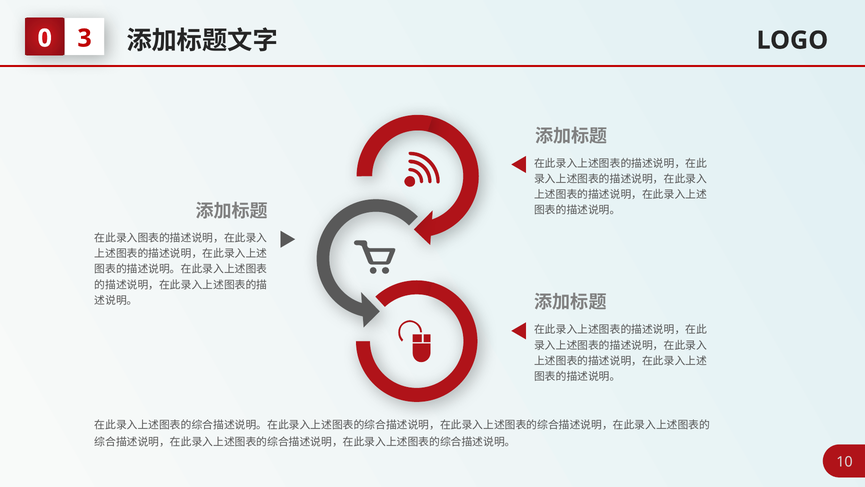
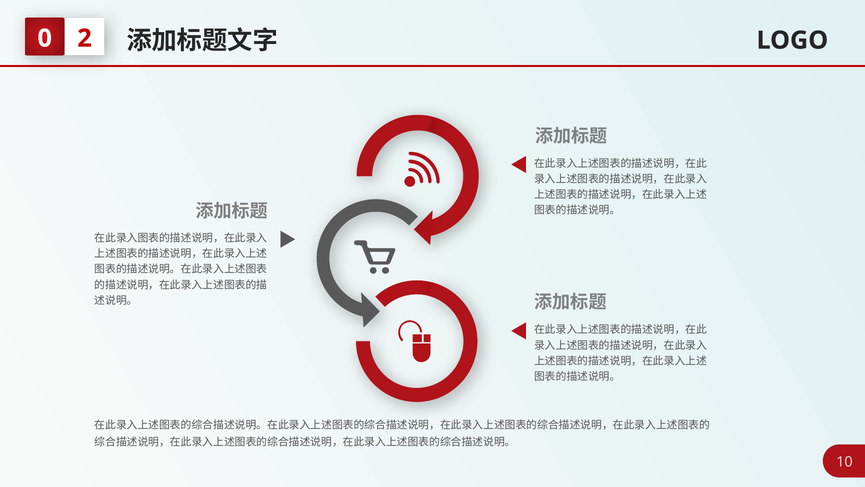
3: 3 -> 2
